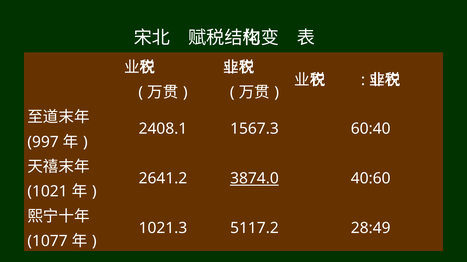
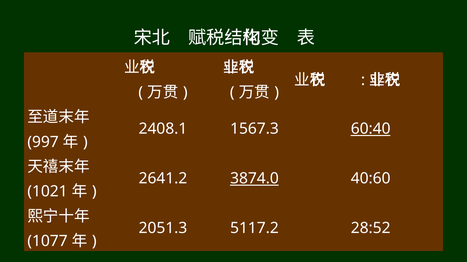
60:40 underline: none -> present
1021.3: 1021.3 -> 2051.3
28:49: 28:49 -> 28:52
